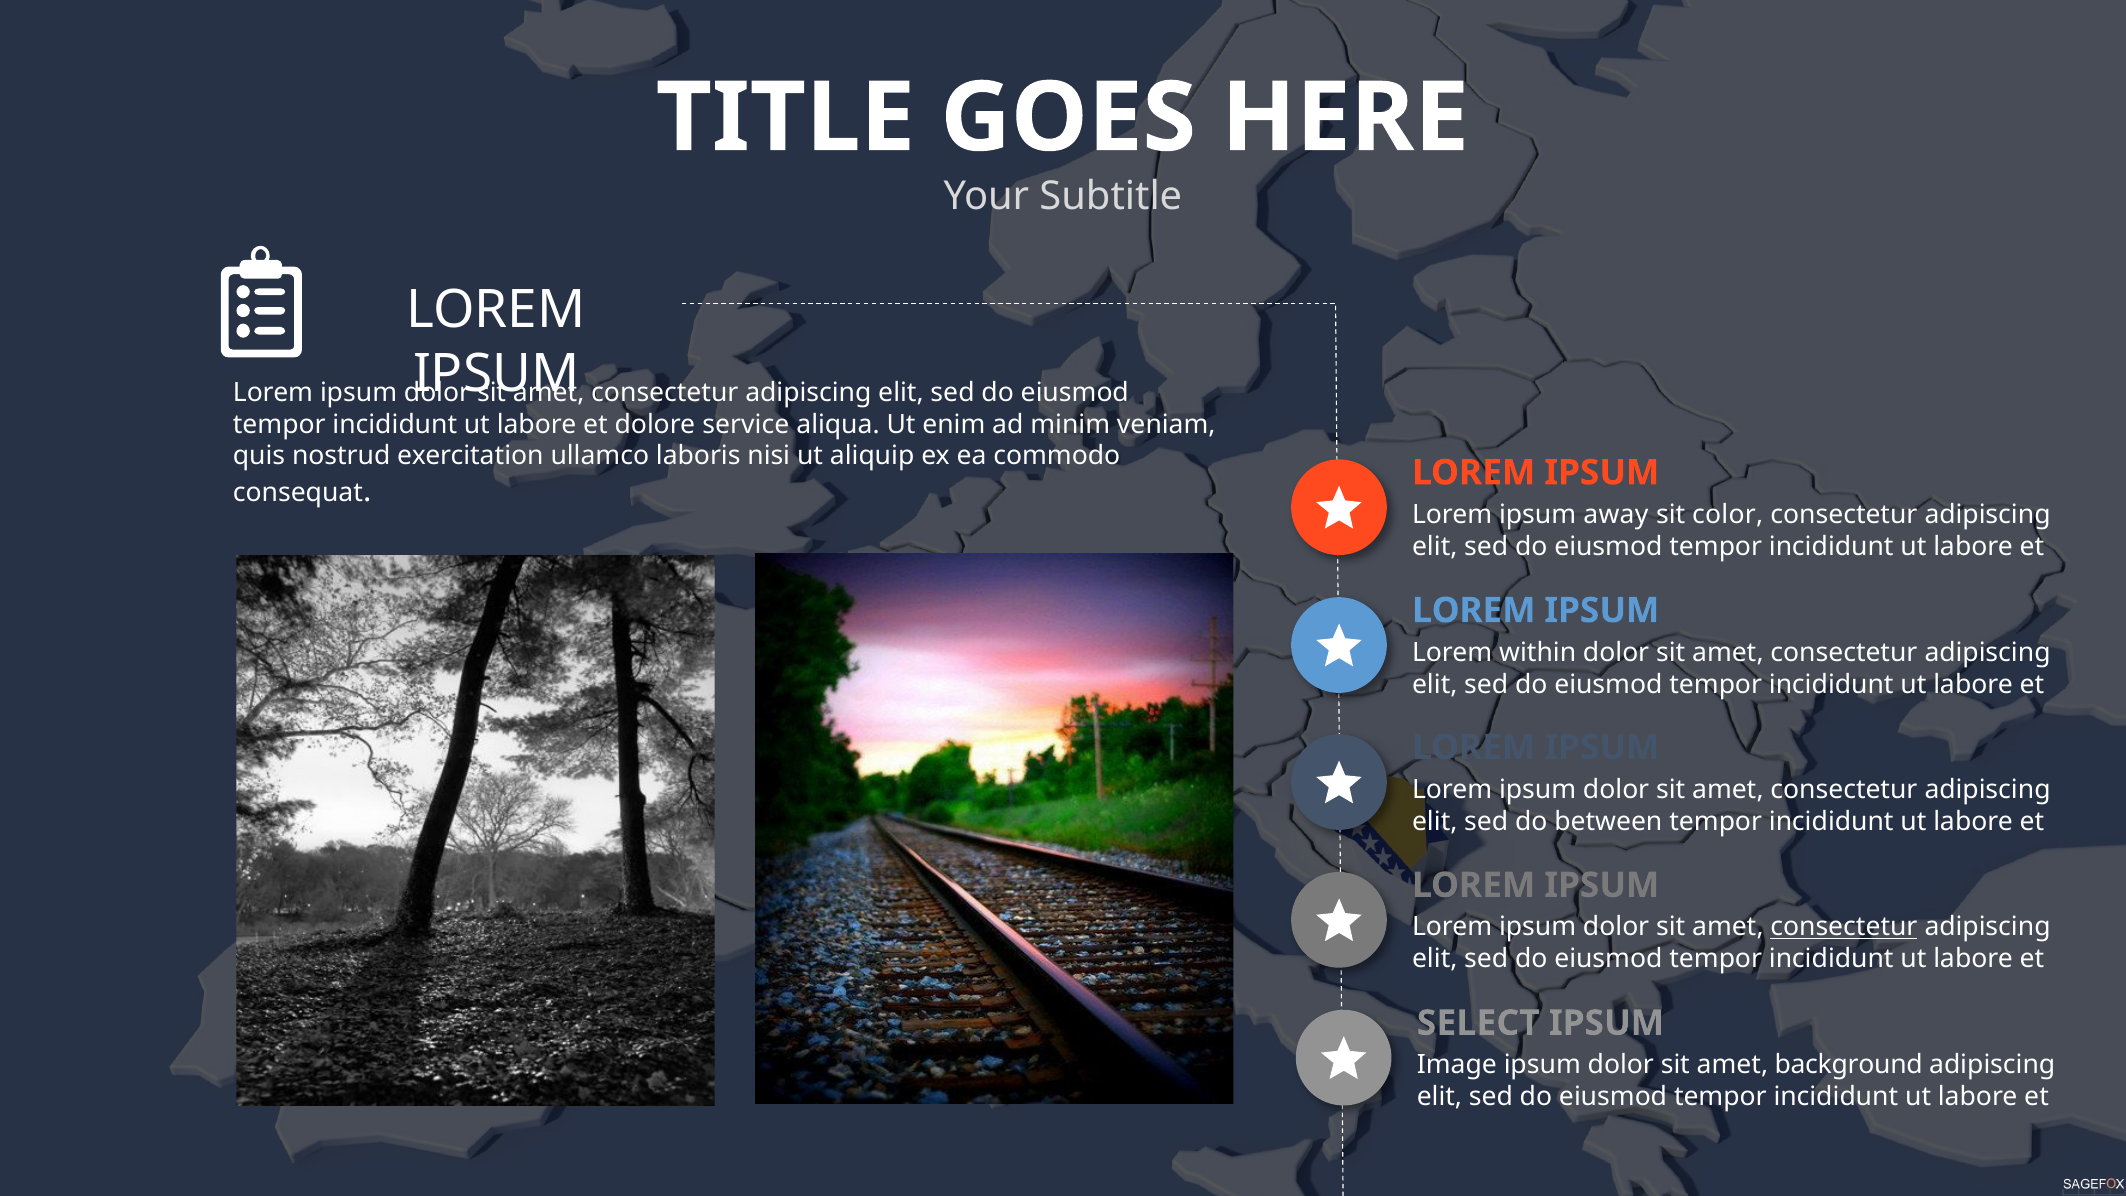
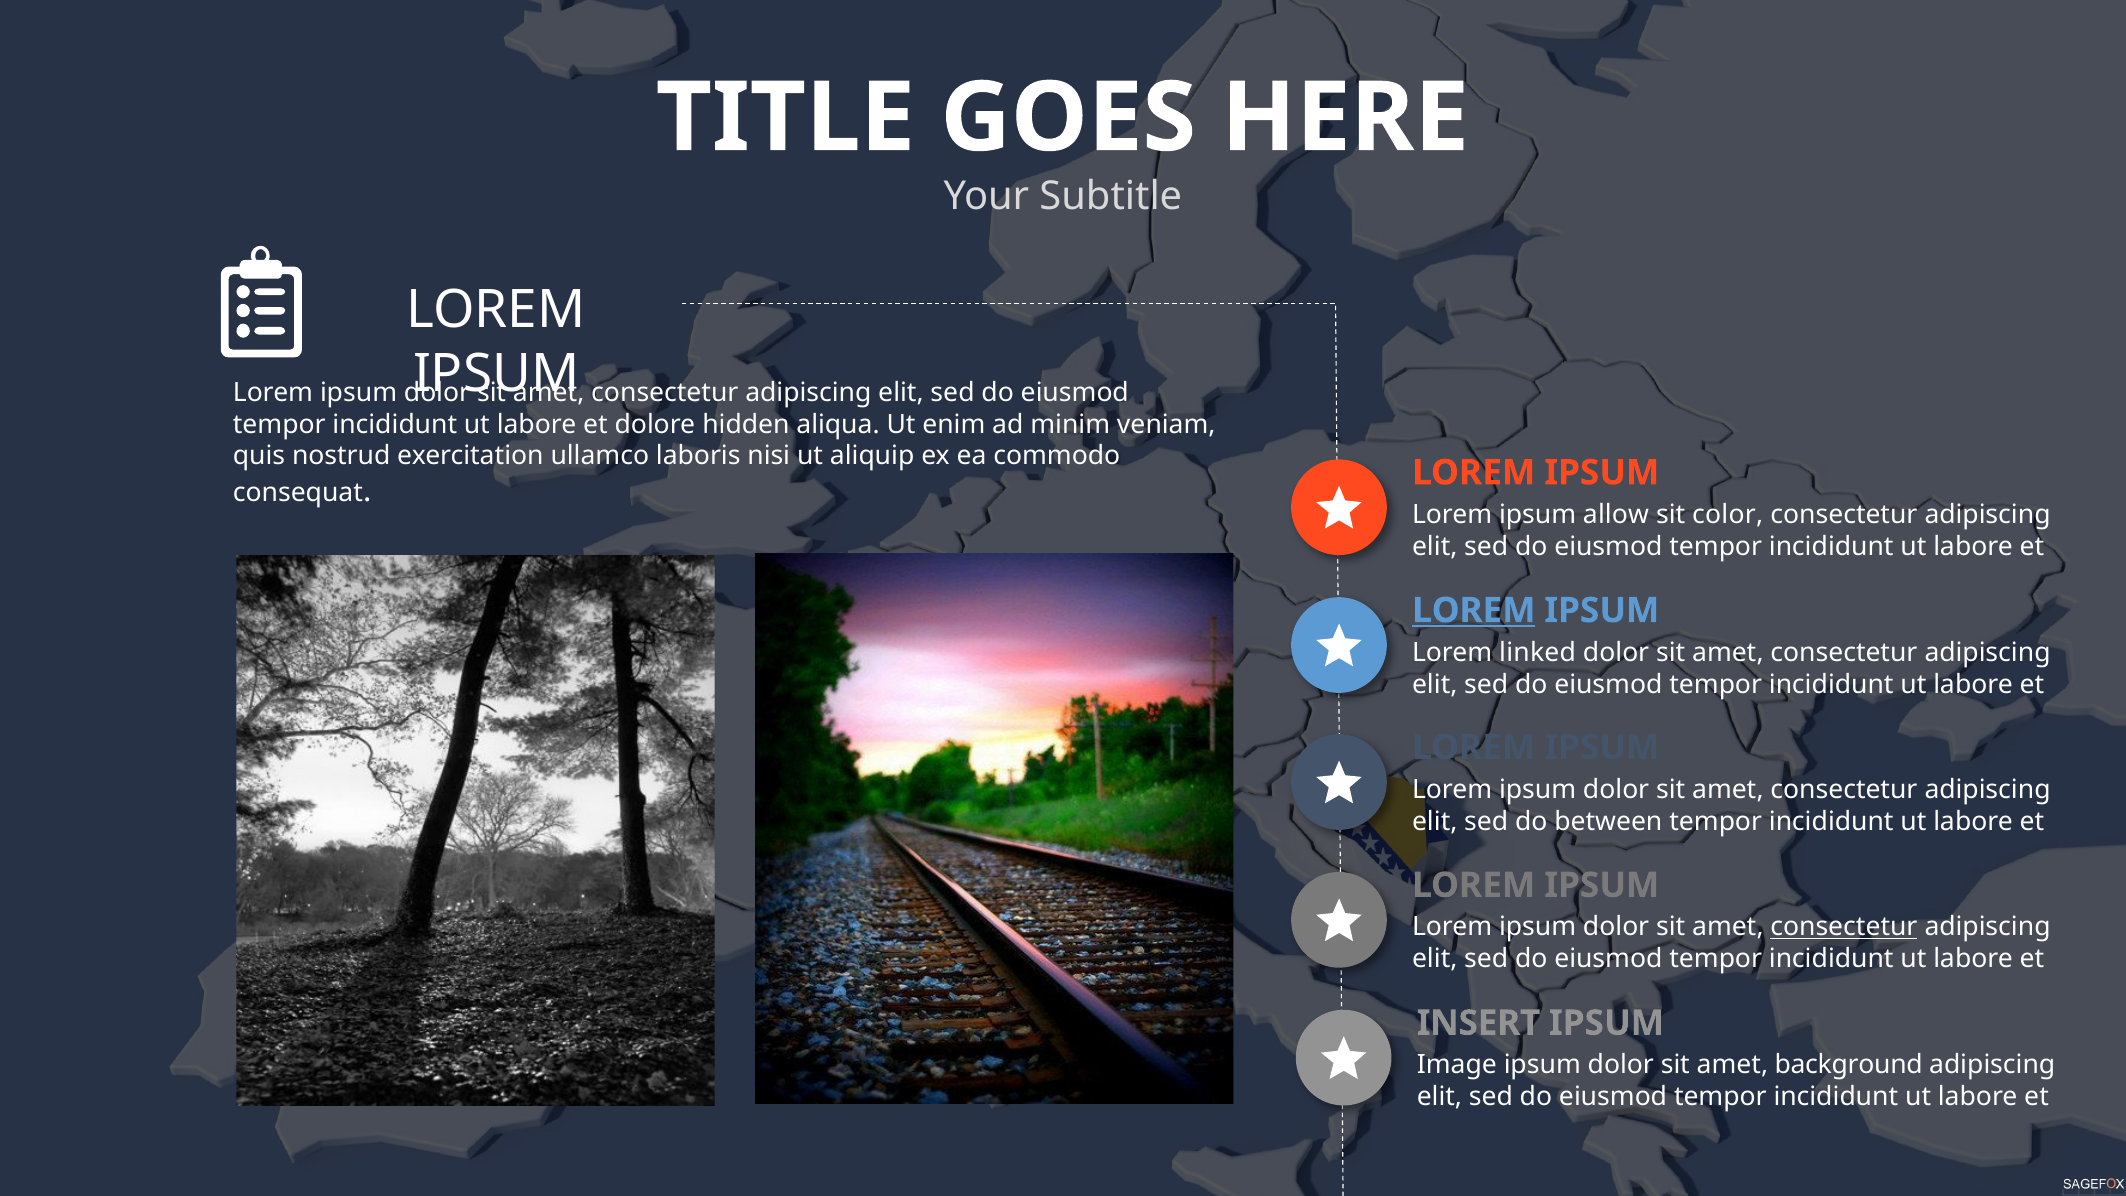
service: service -> hidden
away: away -> allow
LOREM at (1474, 610) underline: none -> present
within: within -> linked
SELECT: SELECT -> INSERT
